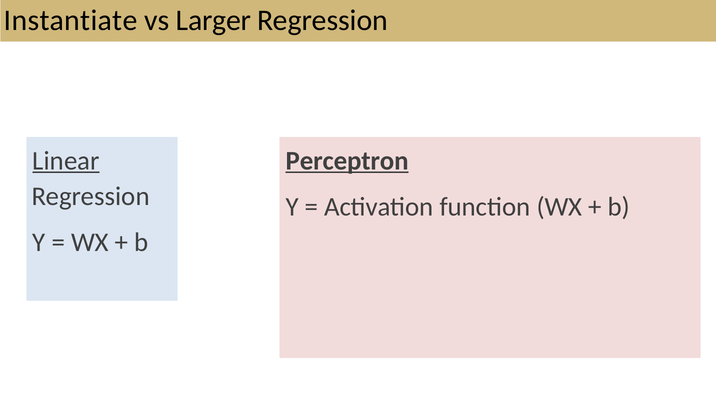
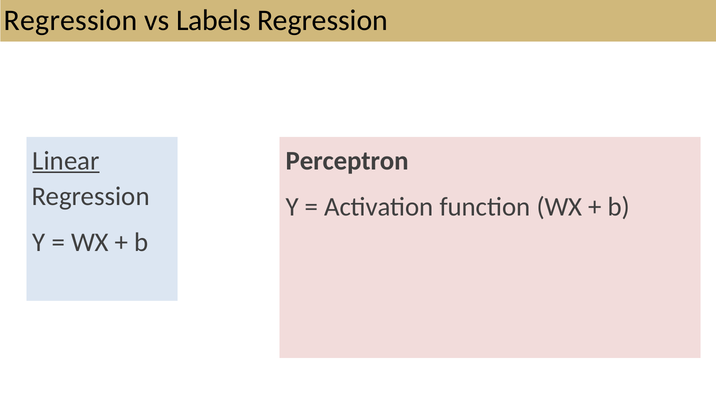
Instantiate at (71, 20): Instantiate -> Regression
Larger: Larger -> Labels
Perceptron underline: present -> none
